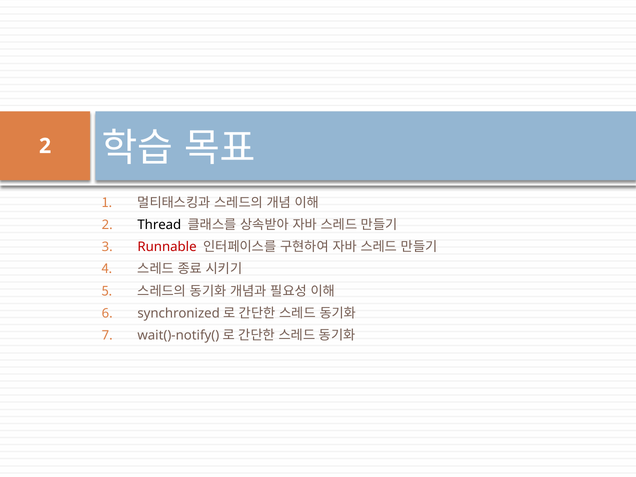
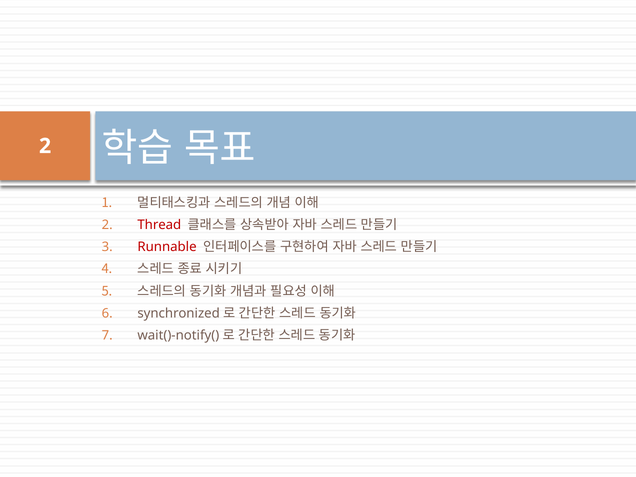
Thread colour: black -> red
